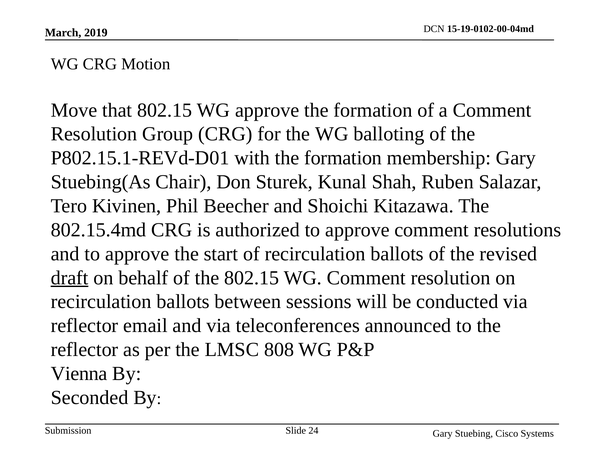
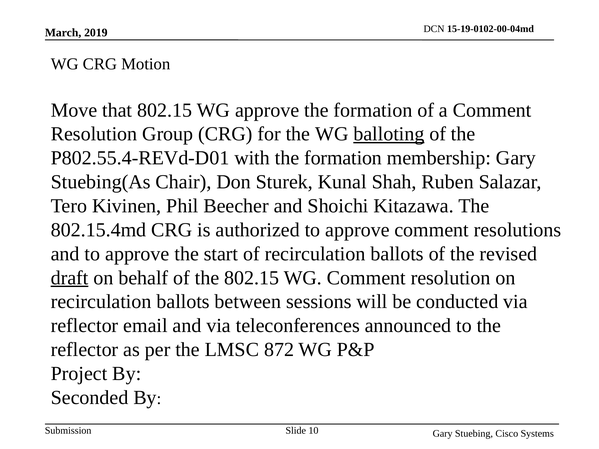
balloting underline: none -> present
P802.15.1-REVd-D01: P802.15.1-REVd-D01 -> P802.55.4-REVd-D01
808: 808 -> 872
Vienna: Vienna -> Project
24: 24 -> 10
